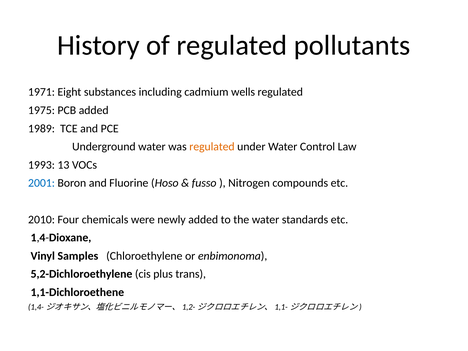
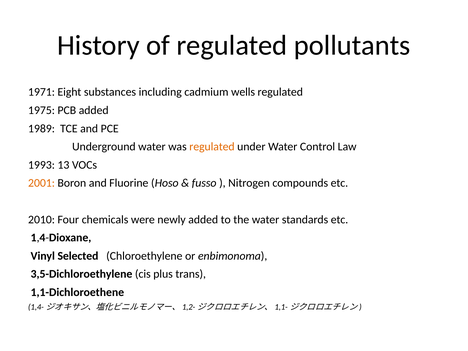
2001 colour: blue -> orange
Samples: Samples -> Selected
5,2-Dichloroethylene: 5,2-Dichloroethylene -> 3,5-Dichloroethylene
